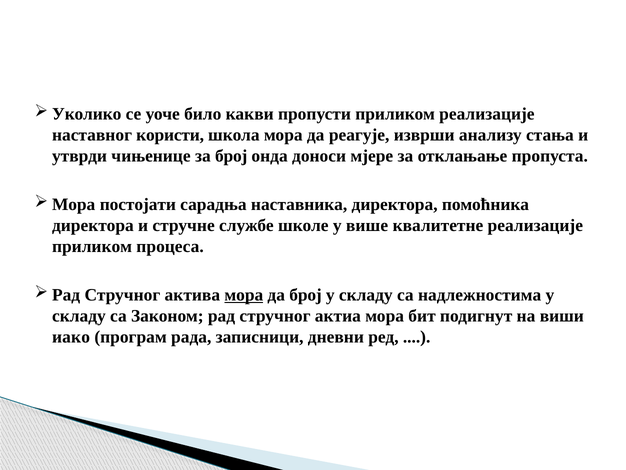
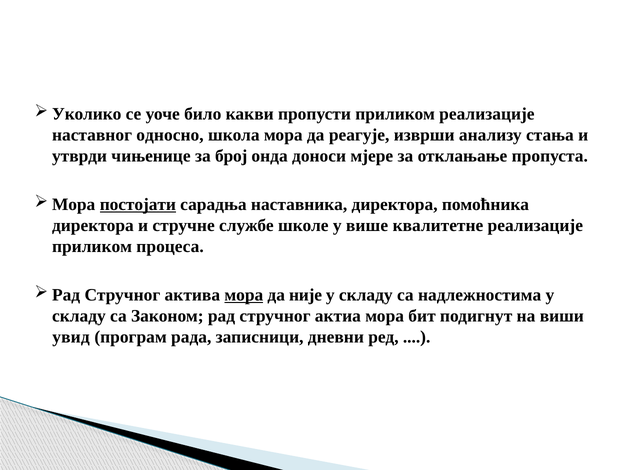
користи: користи -> односно
постојати underline: none -> present
да број: број -> није
иако: иако -> увид
